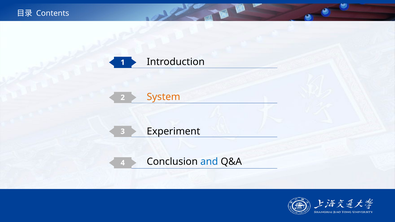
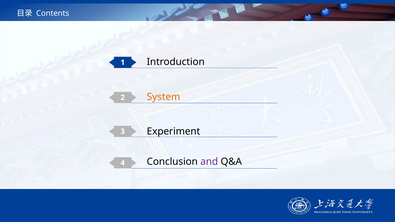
and colour: blue -> purple
